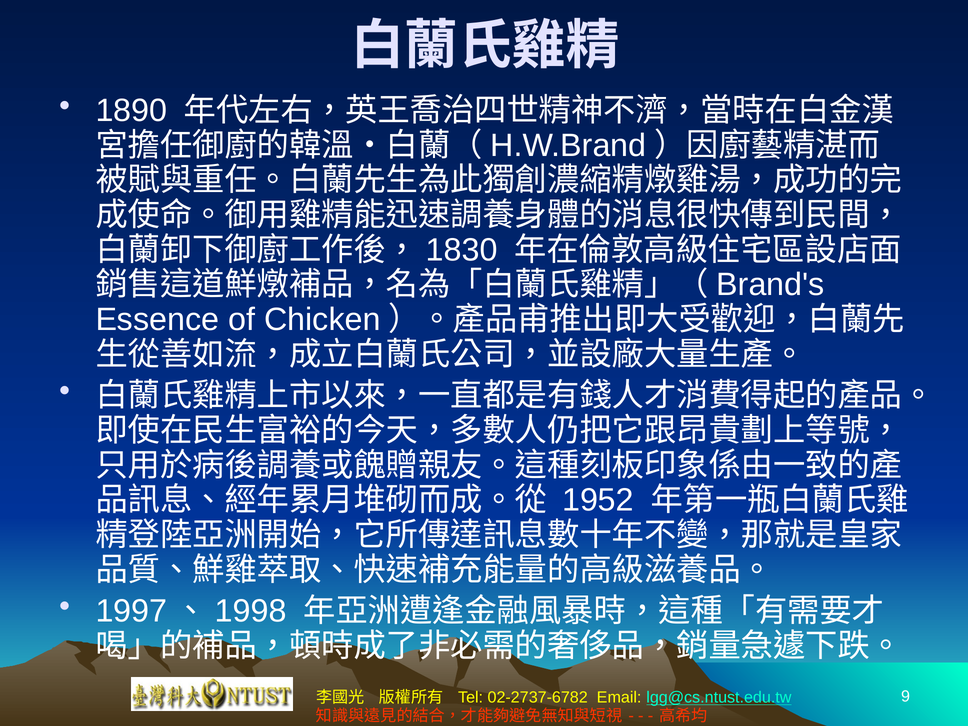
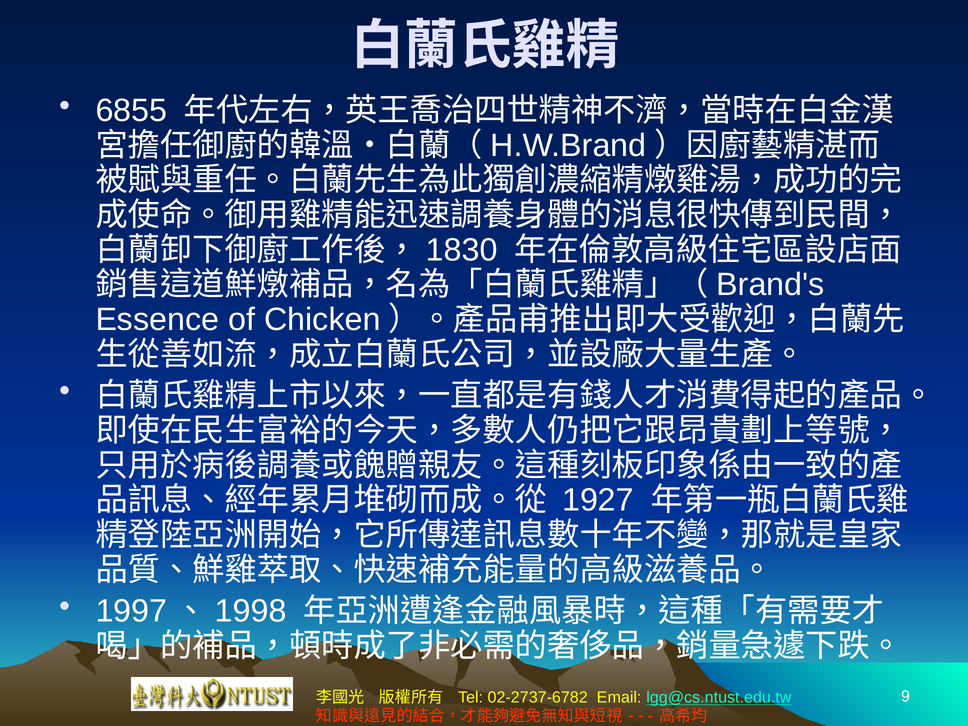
1890: 1890 -> 6855
1952: 1952 -> 1927
